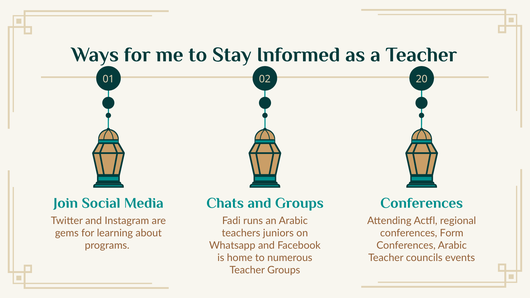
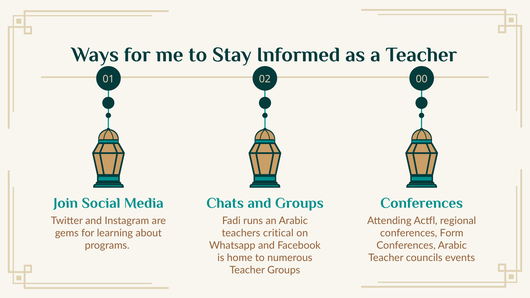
20: 20 -> 00
juniors: juniors -> critical
